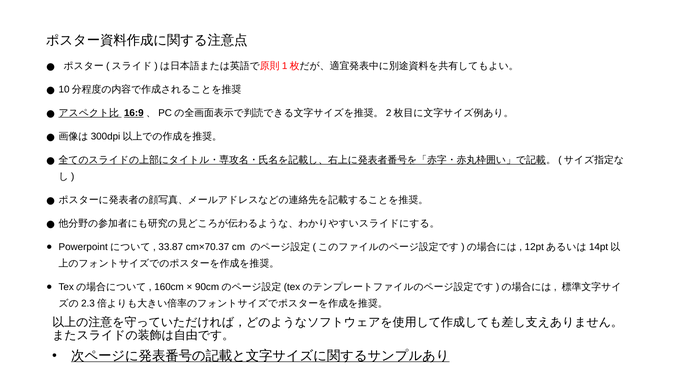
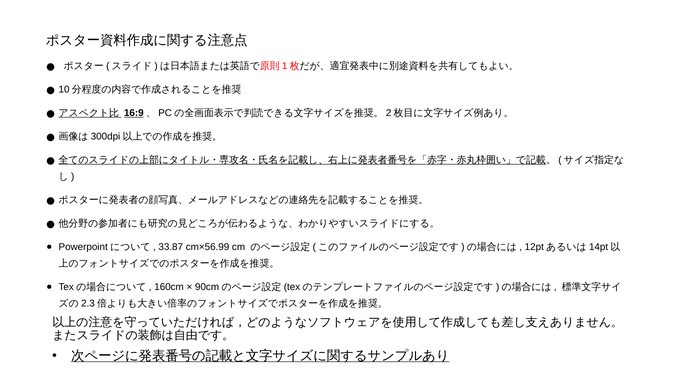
cm×70.37: cm×70.37 -> cm×56.99
